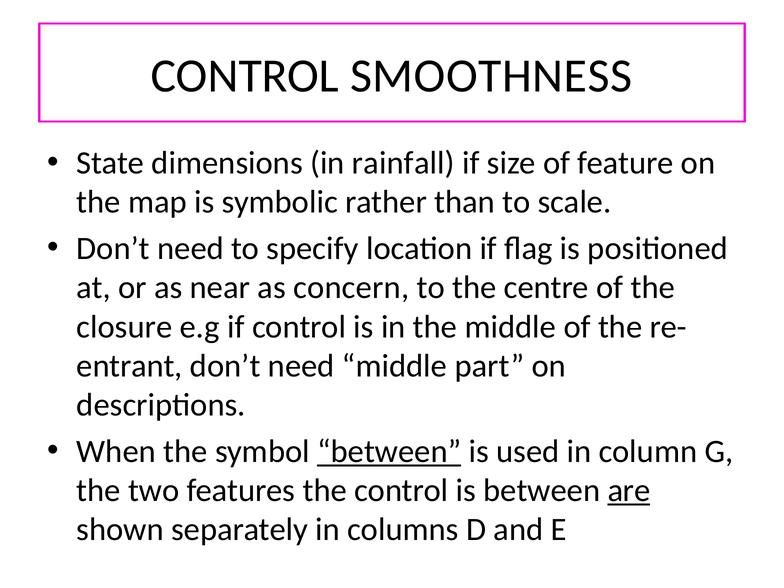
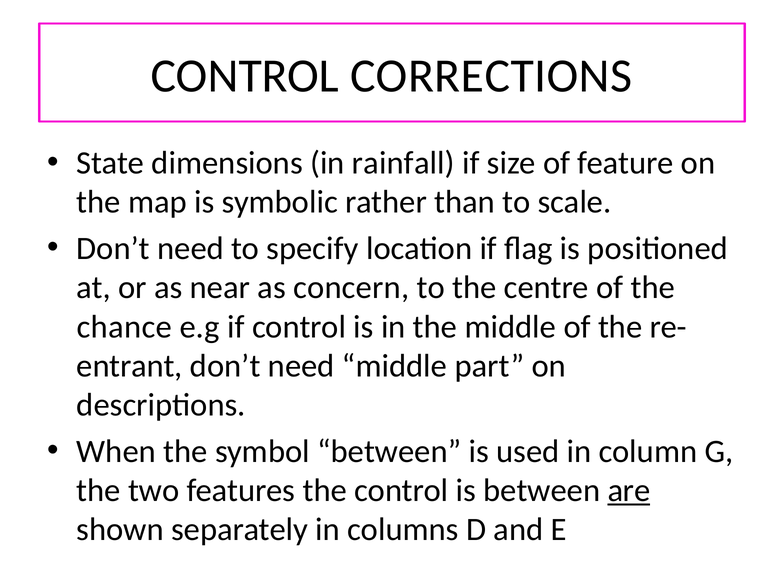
SMOOTHNESS: SMOOTHNESS -> CORRECTIONS
closure: closure -> chance
between at (389, 451) underline: present -> none
